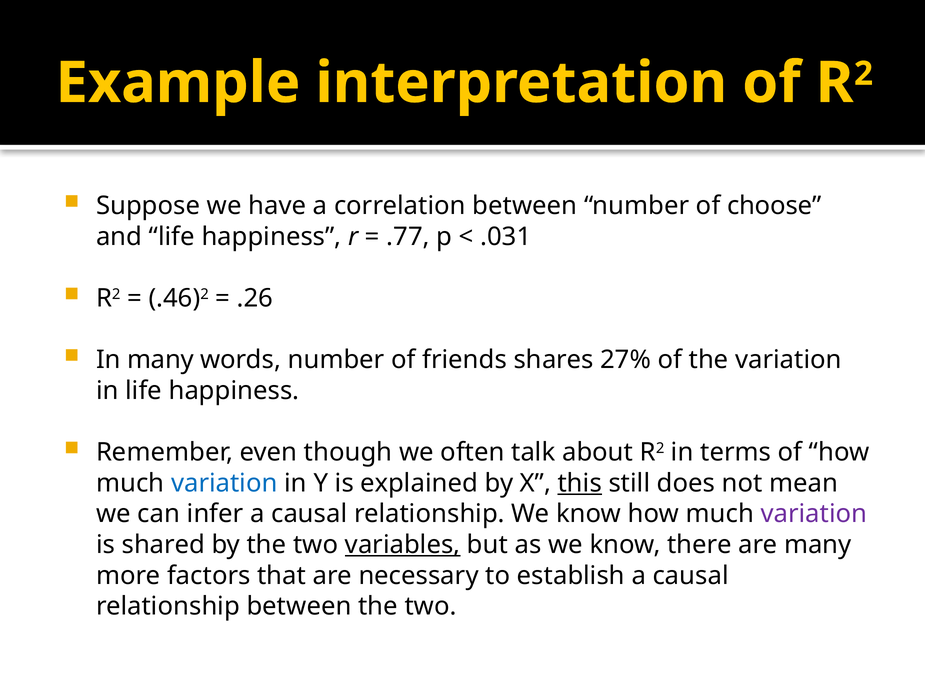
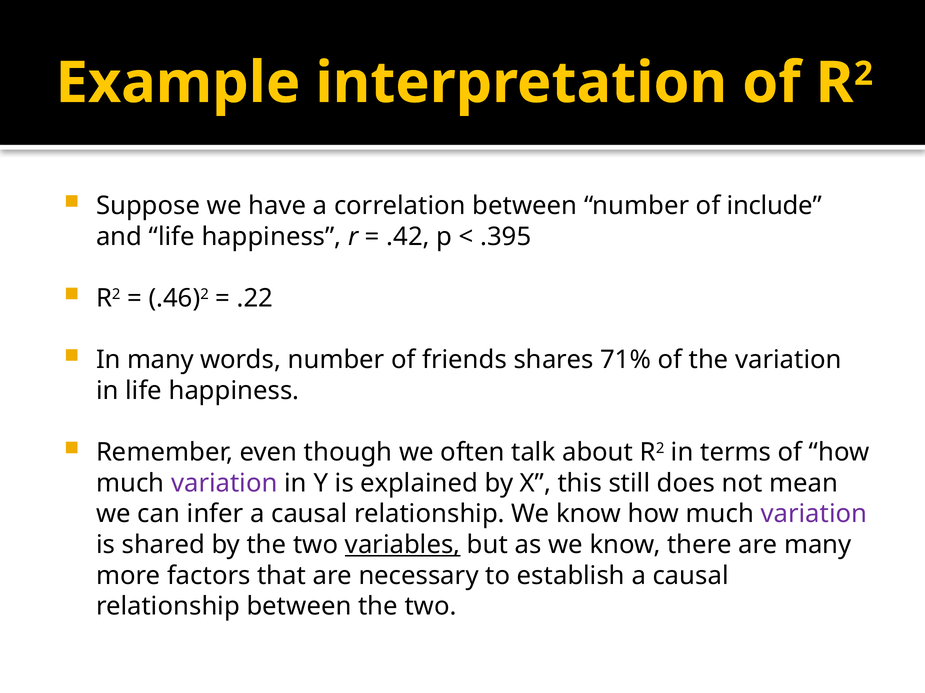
choose: choose -> include
.77: .77 -> .42
.031: .031 -> .395
.26: .26 -> .22
27%: 27% -> 71%
variation at (224, 484) colour: blue -> purple
this underline: present -> none
